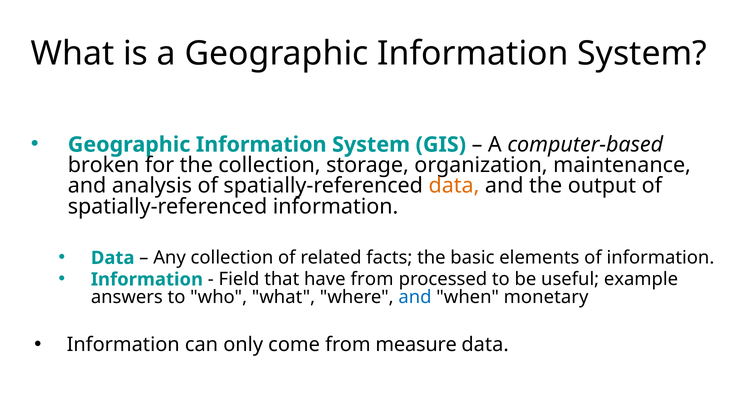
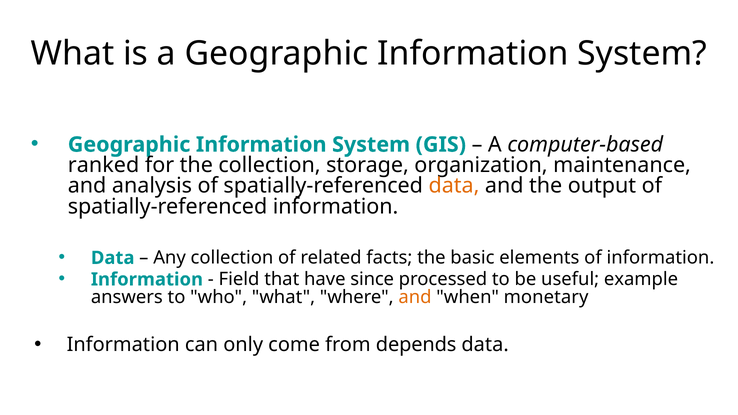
broken: broken -> ranked
have from: from -> since
and at (415, 297) colour: blue -> orange
measure: measure -> depends
